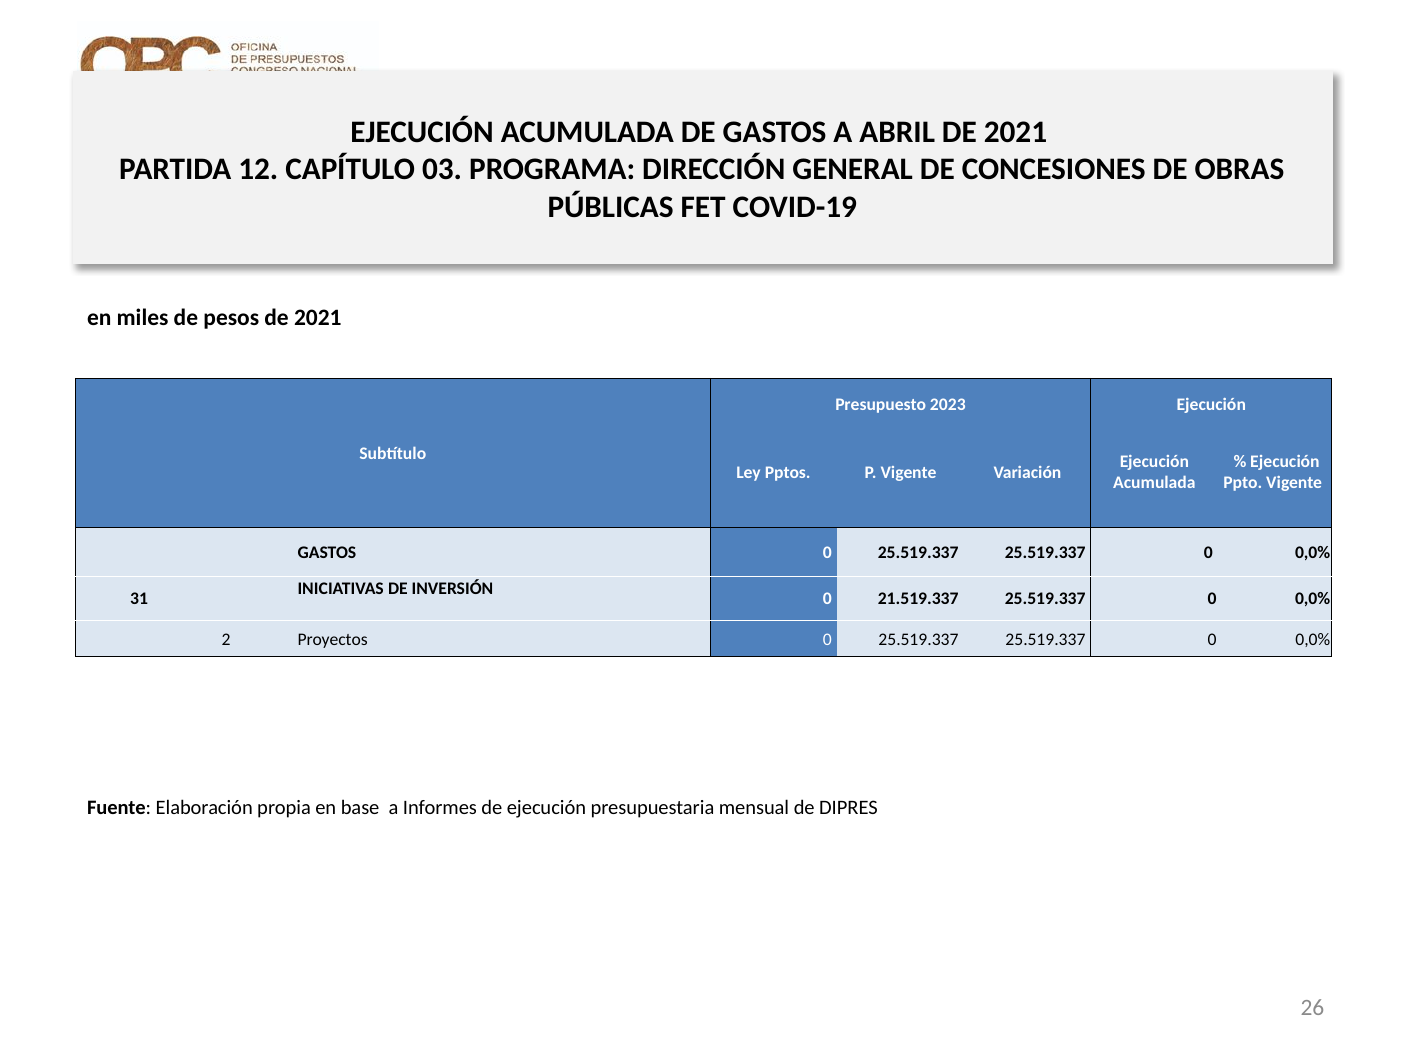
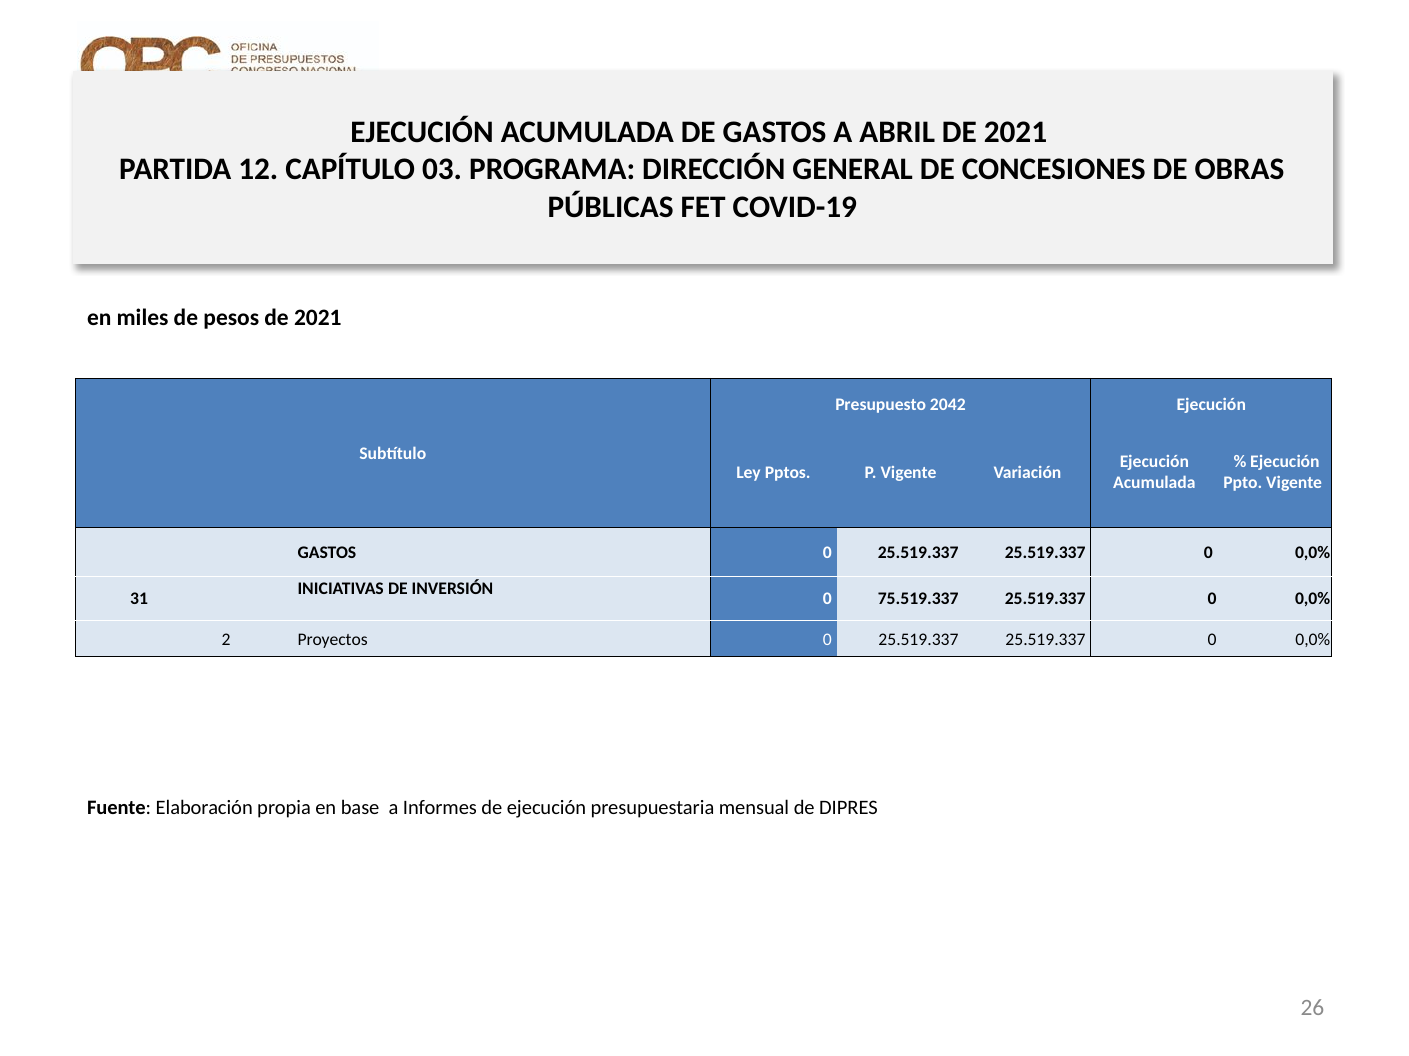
2023: 2023 -> 2042
21.519.337: 21.519.337 -> 75.519.337
